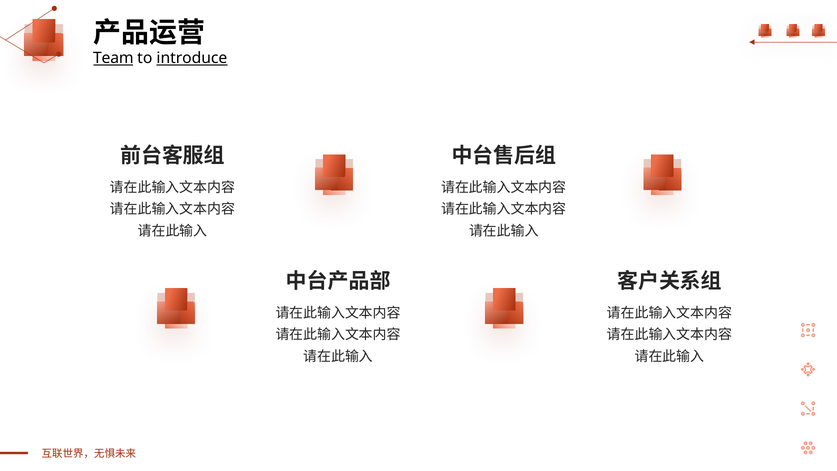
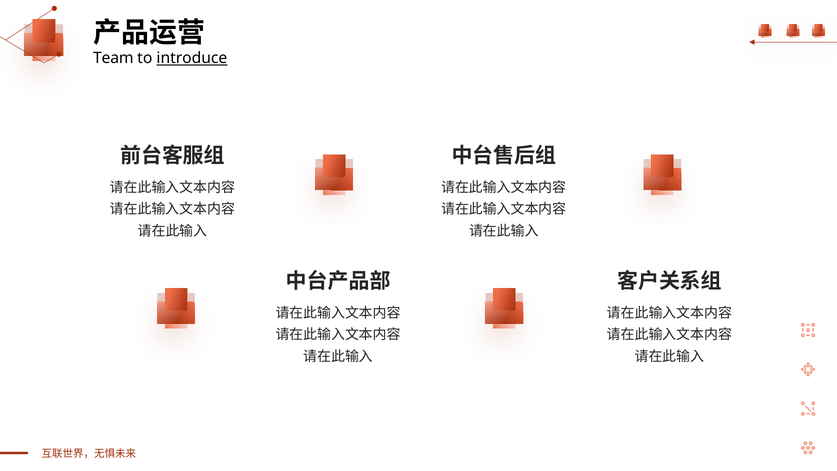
Team underline: present -> none
